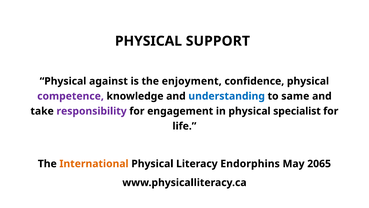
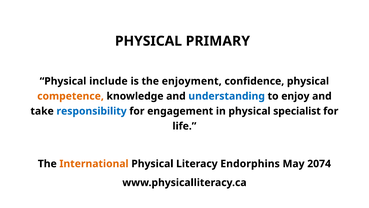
SUPPORT: SUPPORT -> PRIMARY
against: against -> include
competence colour: purple -> orange
same: same -> enjoy
responsibility colour: purple -> blue
2065: 2065 -> 2074
